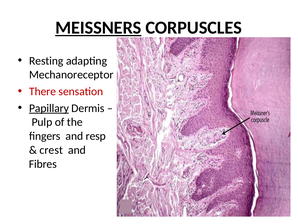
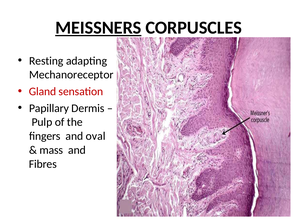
There: There -> Gland
Papillary underline: present -> none
resp: resp -> oval
crest: crest -> mass
